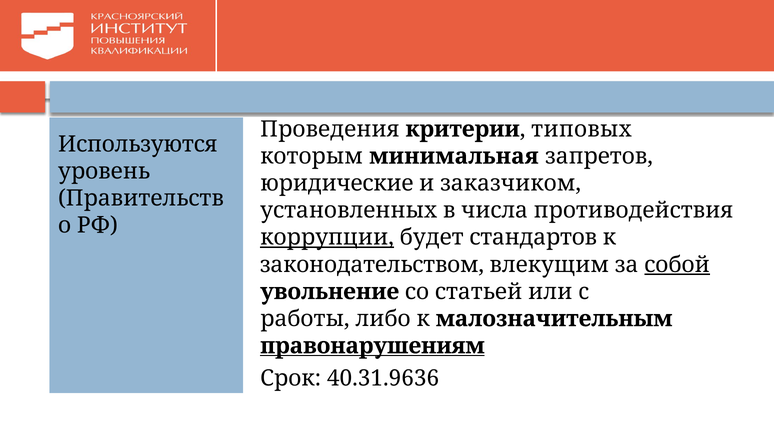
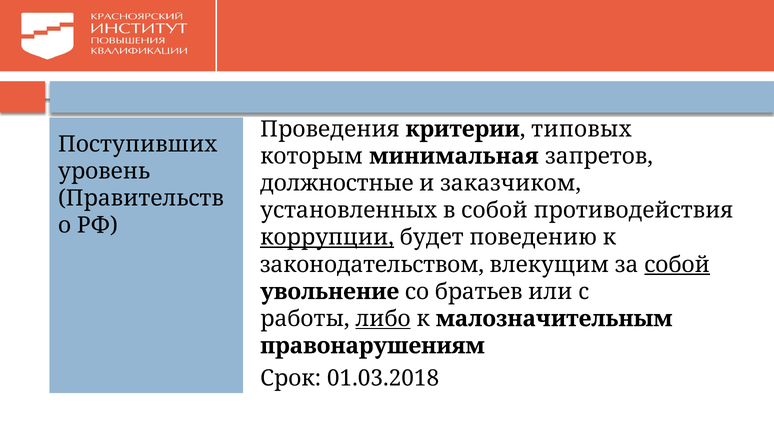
Используются: Используются -> Поступивших
юридические: юридические -> должностные
в числа: числа -> собой
стандартов: стандартов -> поведению
статьей: статьей -> братьев
либо underline: none -> present
правонарушениям underline: present -> none
40.31.9636: 40.31.9636 -> 01.03.2018
